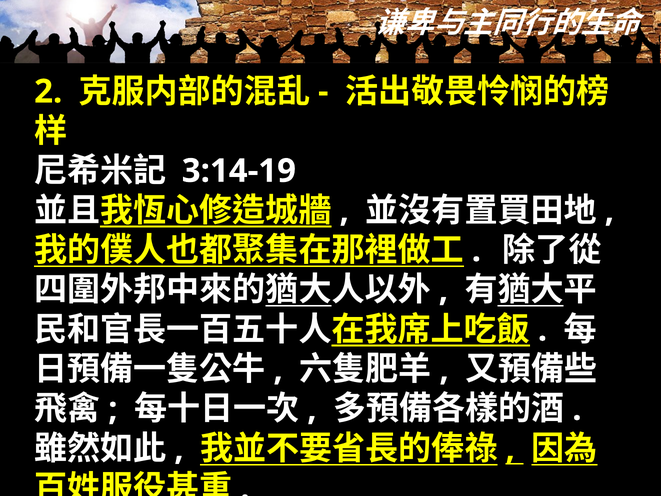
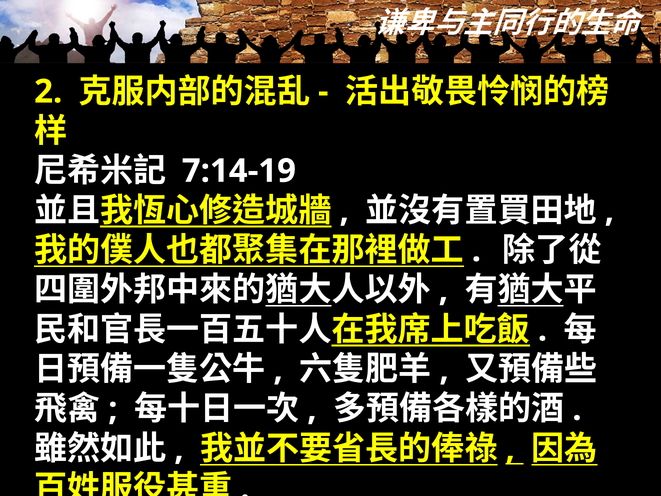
3:14-19: 3:14-19 -> 7:14-19
